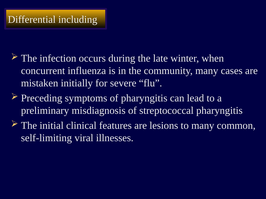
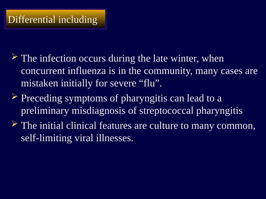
lesions: lesions -> culture
